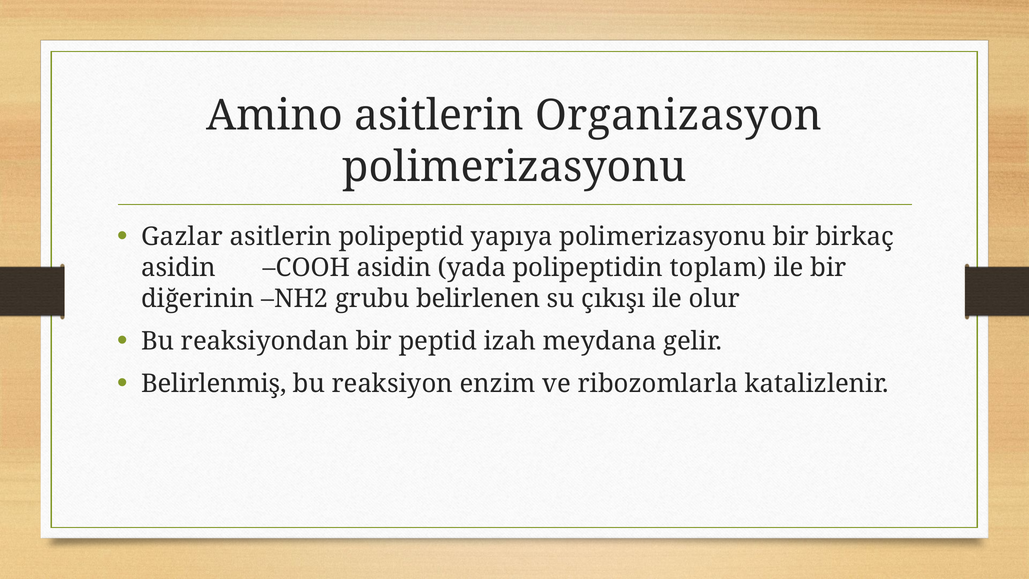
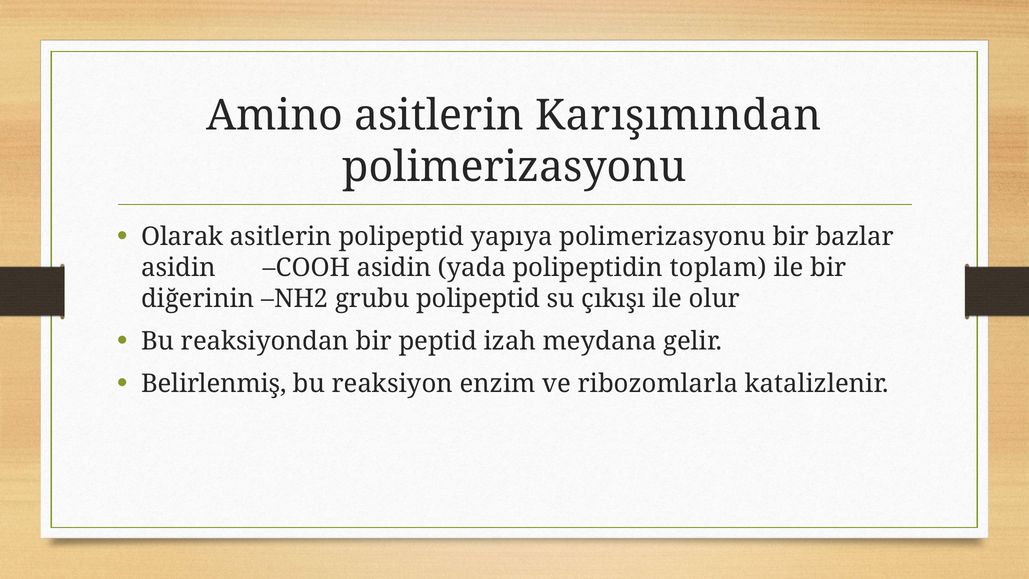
Organizasyon: Organizasyon -> Karışımından
Gazlar: Gazlar -> Olarak
birkaç: birkaç -> bazlar
grubu belirlenen: belirlenen -> polipeptid
